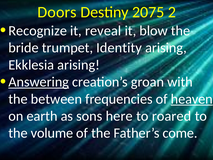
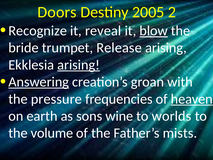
2075: 2075 -> 2005
blow underline: none -> present
Identity: Identity -> Release
arising at (79, 65) underline: none -> present
between: between -> pressure
here: here -> wine
roared: roared -> worlds
come: come -> mists
